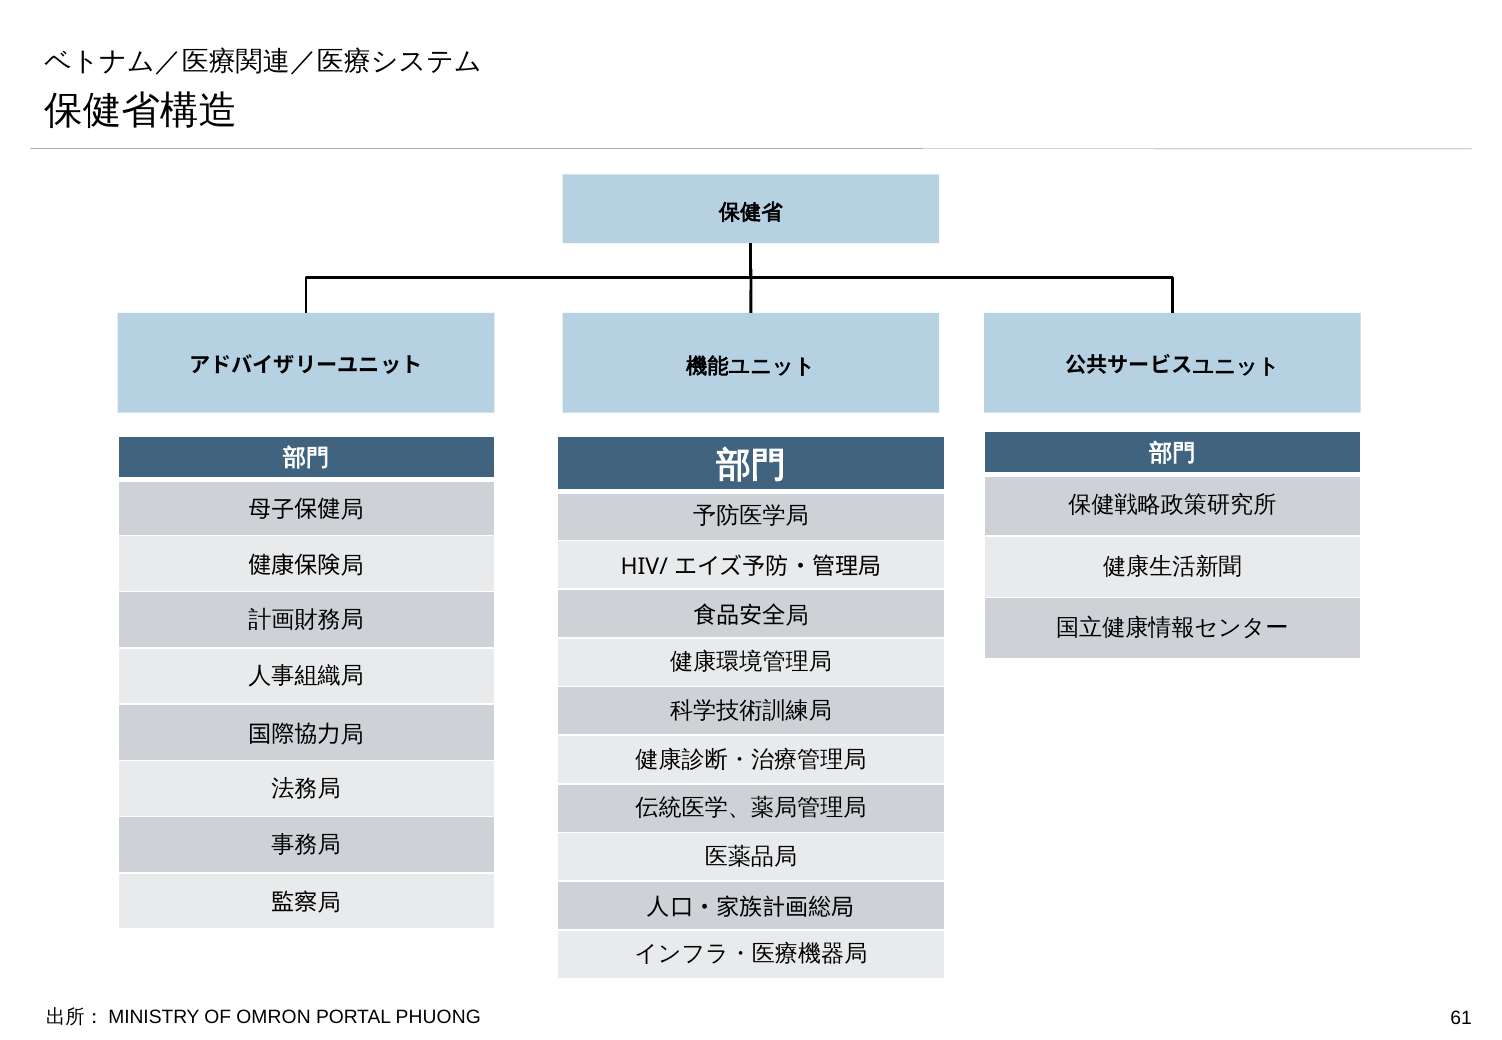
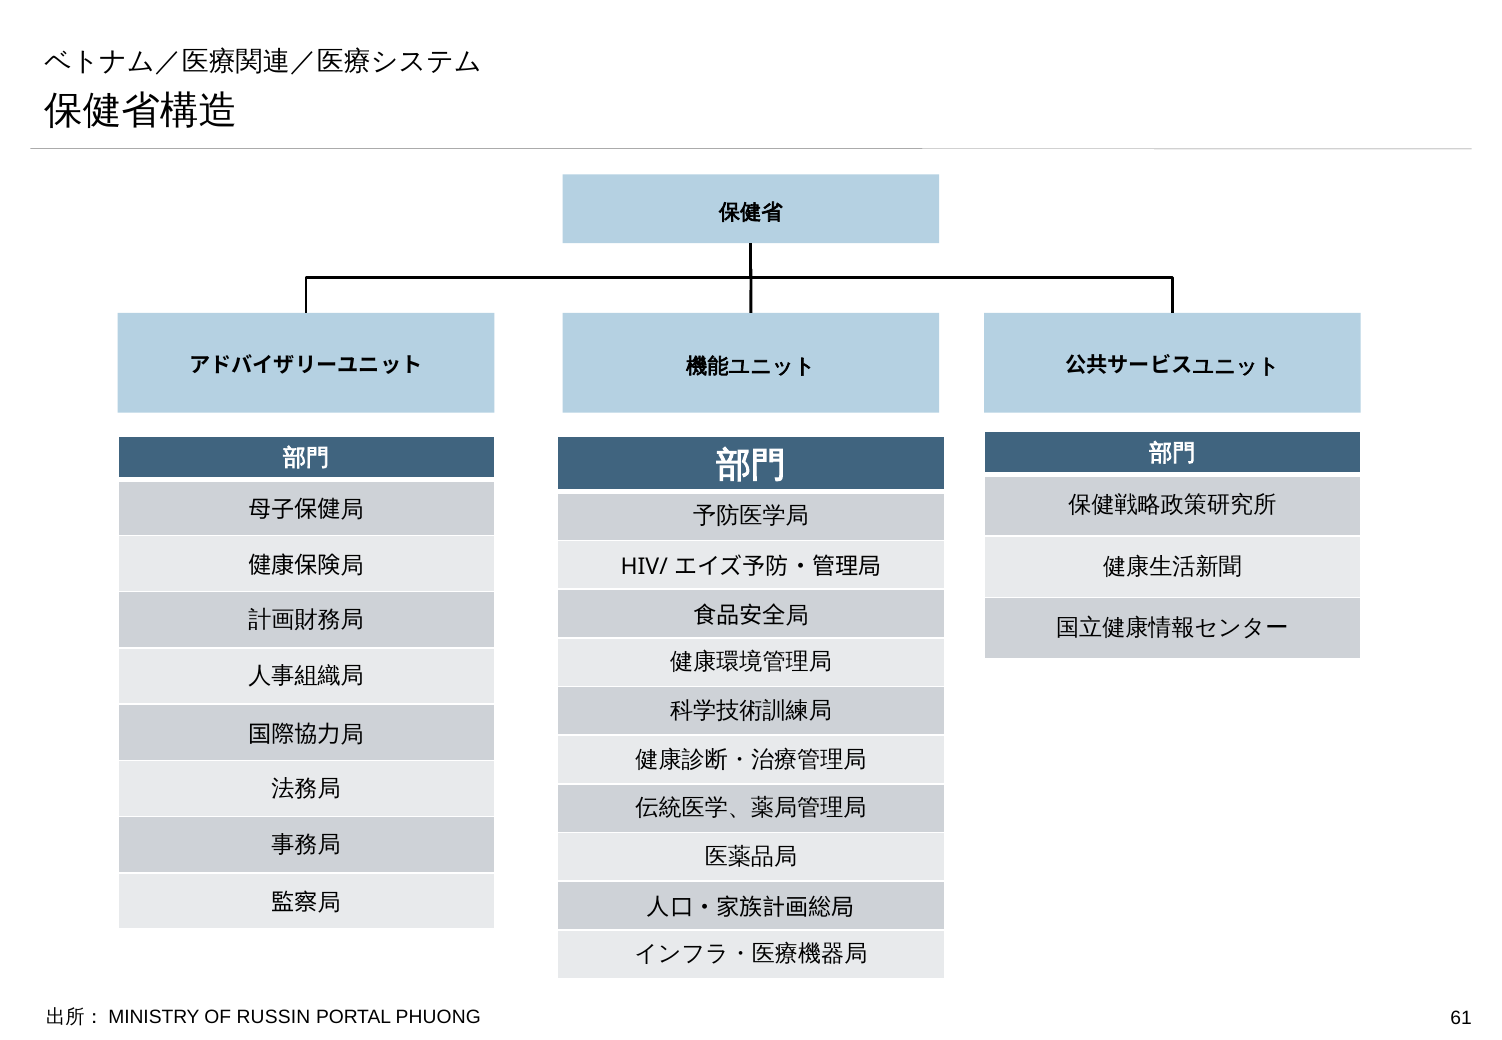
OMRON: OMRON -> RUSSIN
